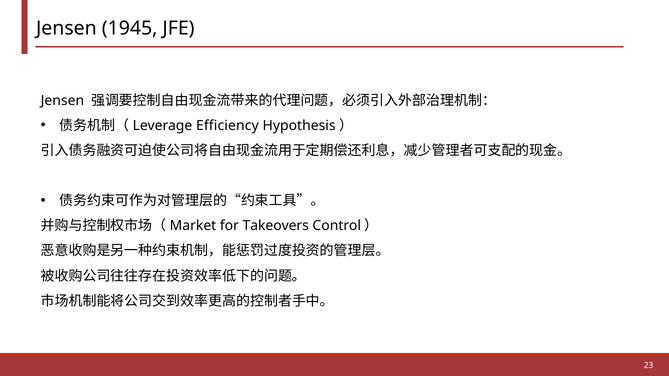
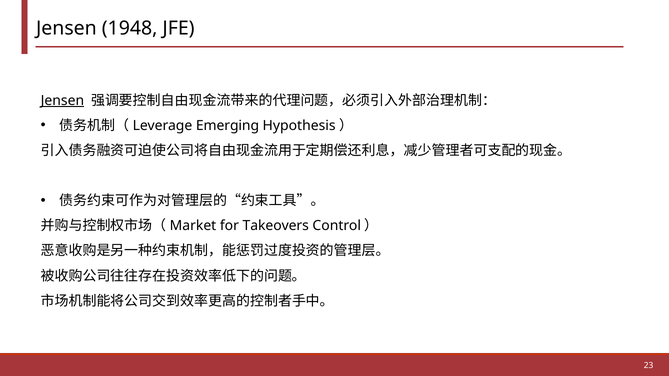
1945: 1945 -> 1948
Jensen at (62, 101) underline: none -> present
Efficiency: Efficiency -> Emerging
